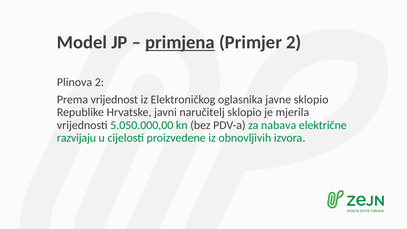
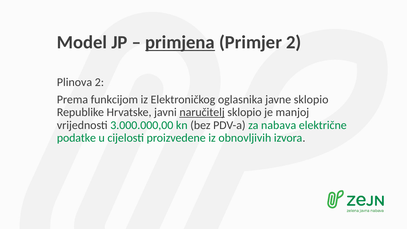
vrijednost: vrijednost -> funkcijom
naručitelj underline: none -> present
mjerila: mjerila -> manjoj
5.050.000,00: 5.050.000,00 -> 3.000.000,00
razvijaju: razvijaju -> podatke
